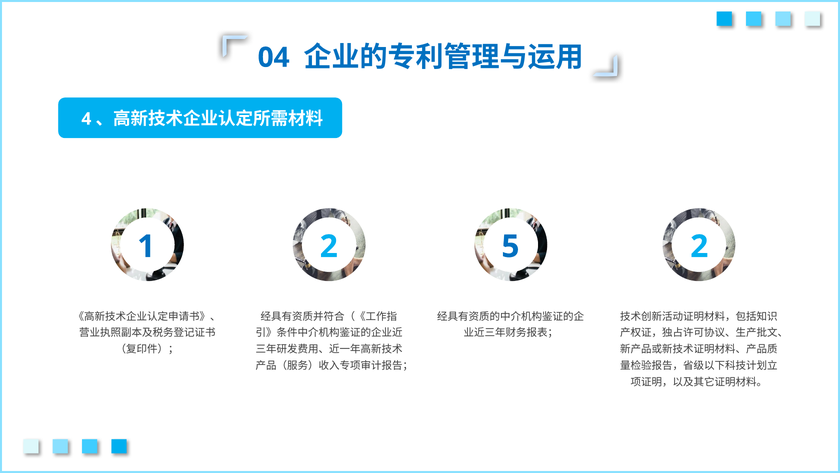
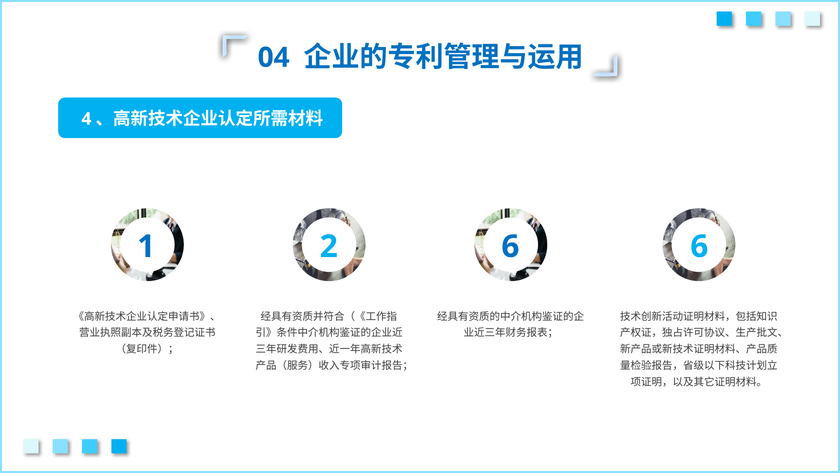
2 5: 5 -> 6
1 2: 2 -> 6
